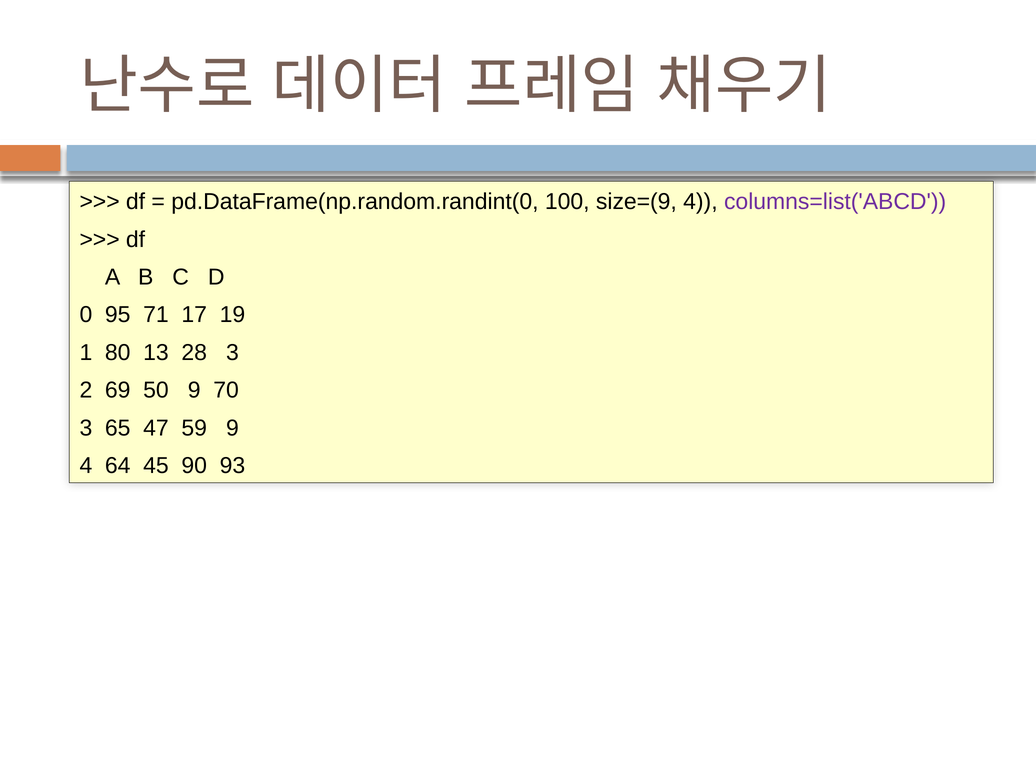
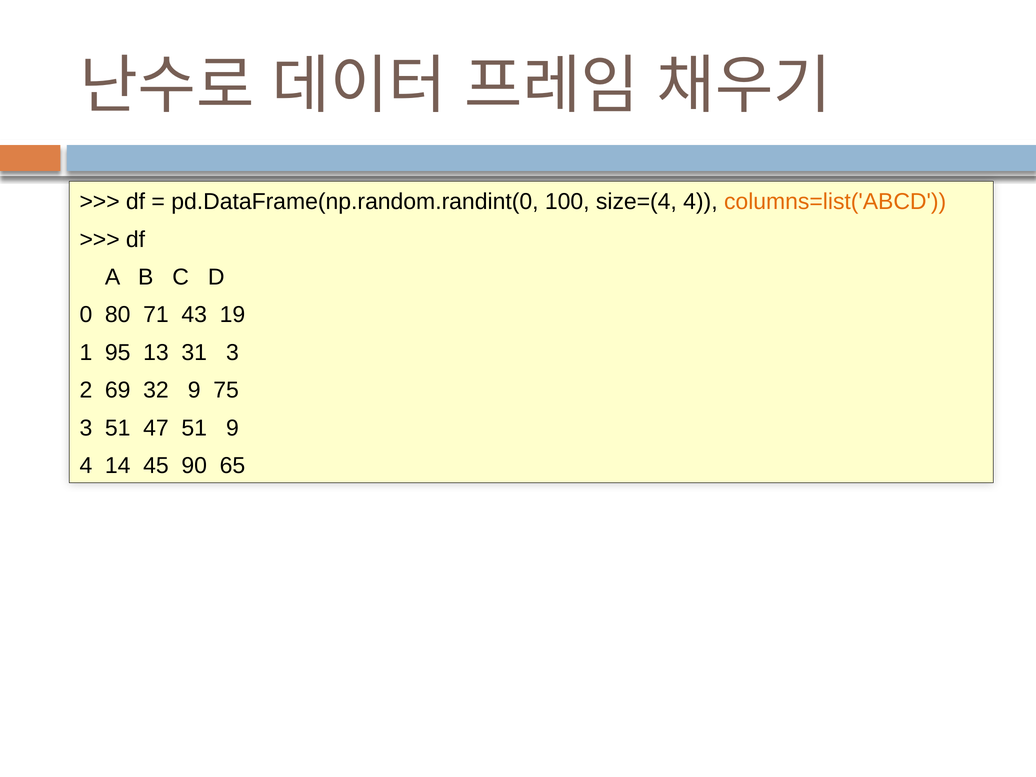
size=(9: size=(9 -> size=(4
columns=list('ABCD colour: purple -> orange
95: 95 -> 80
17: 17 -> 43
80: 80 -> 95
28: 28 -> 31
50: 50 -> 32
70: 70 -> 75
3 65: 65 -> 51
47 59: 59 -> 51
64: 64 -> 14
93: 93 -> 65
